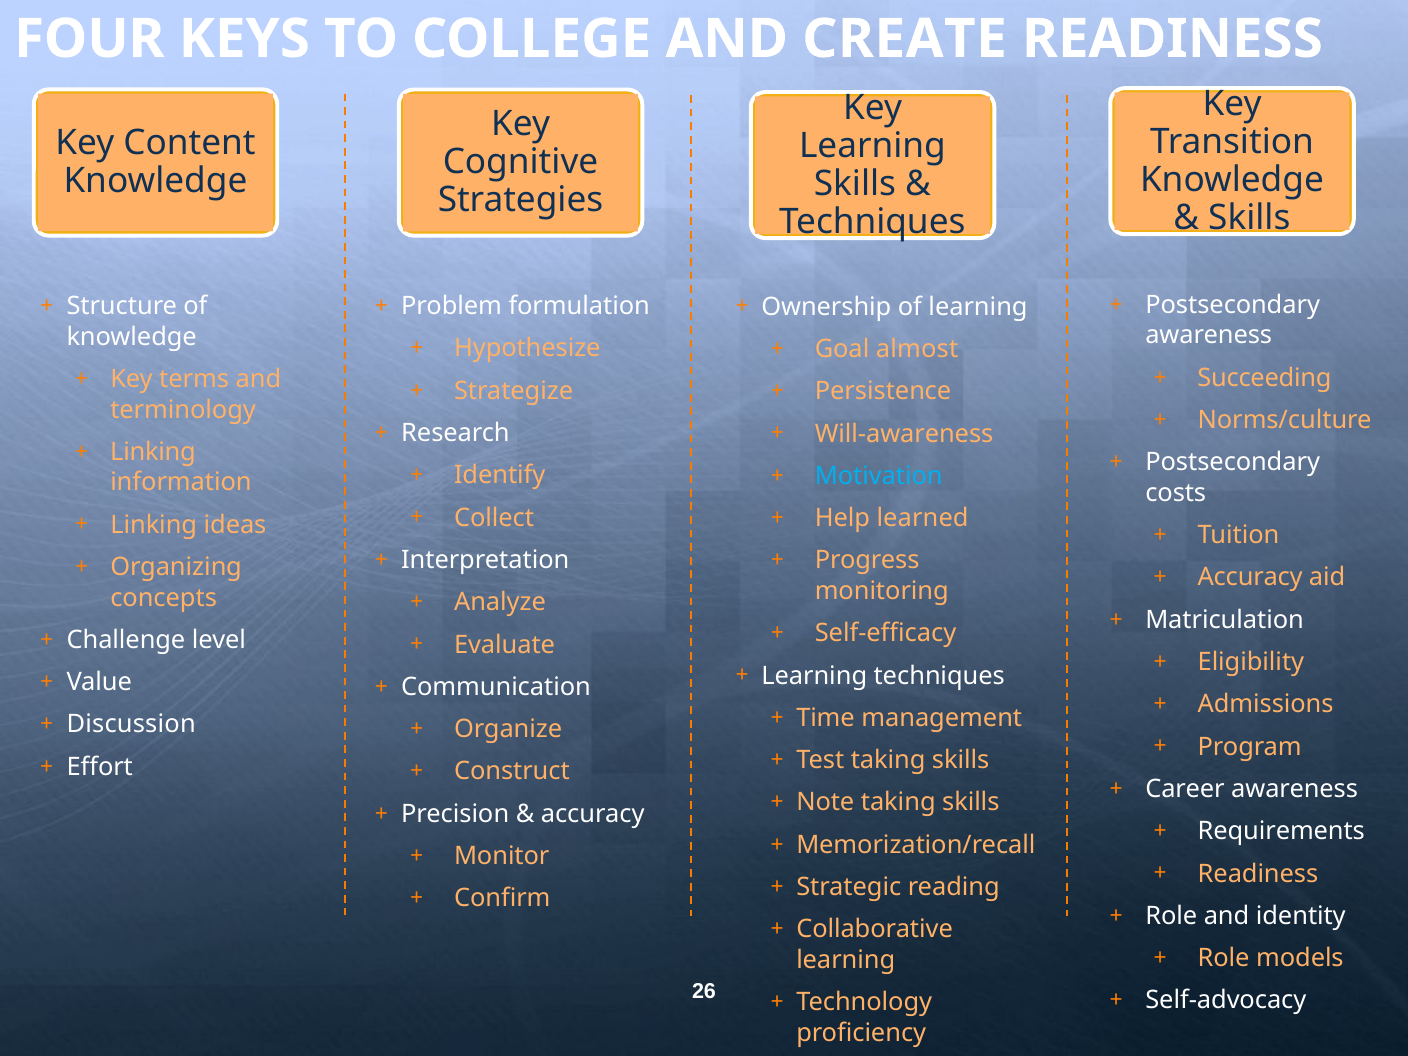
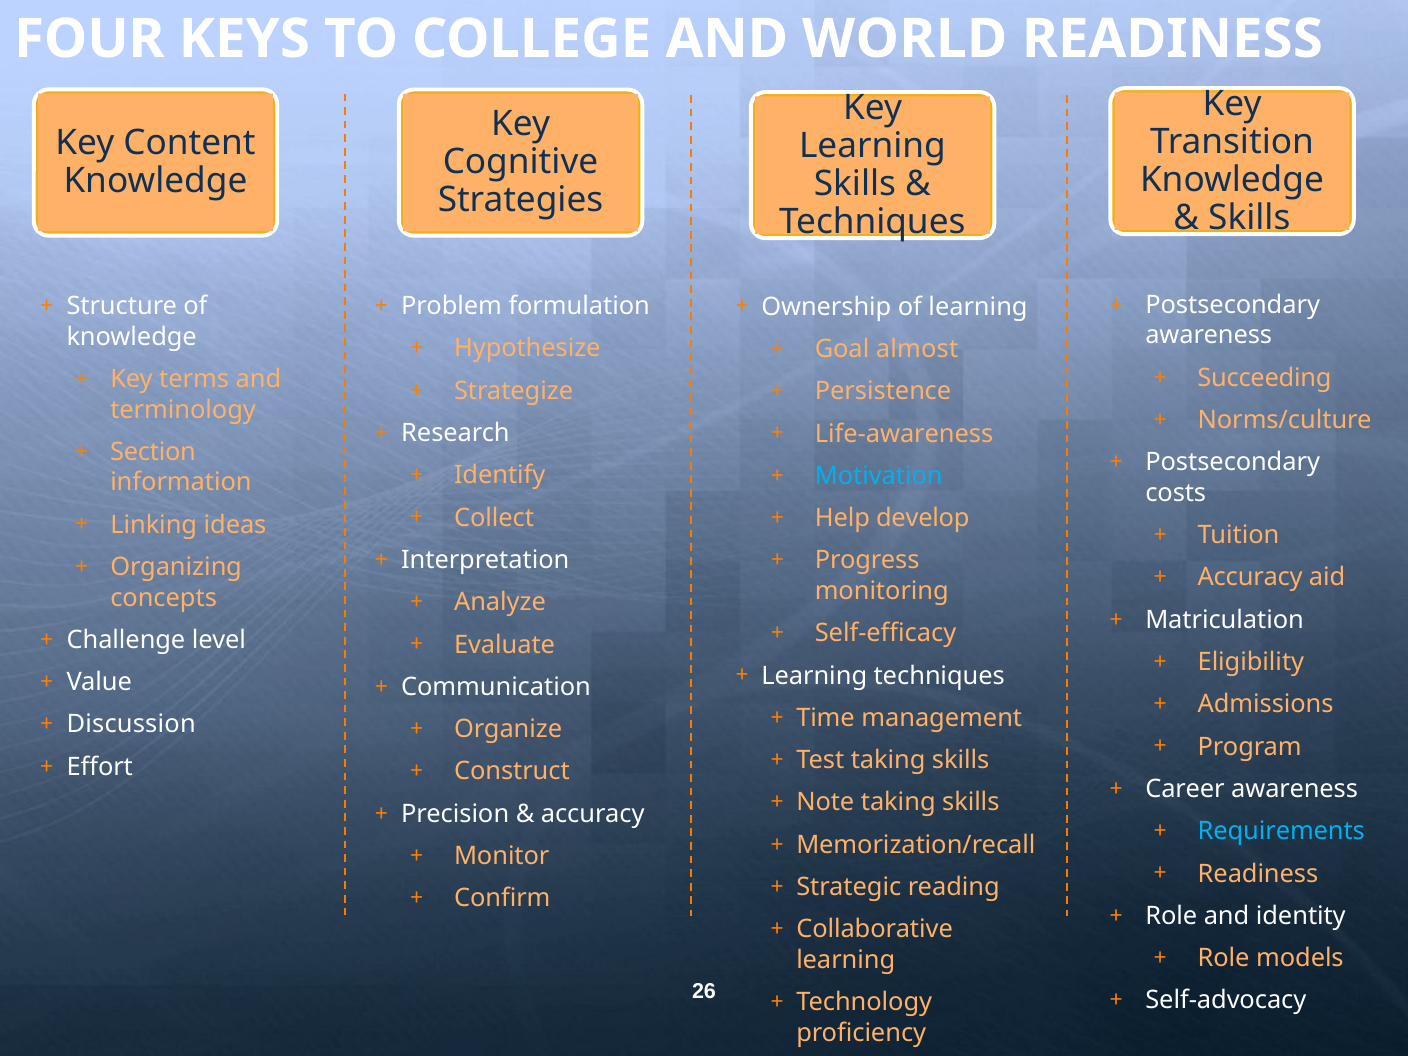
CREATE: CREATE -> WORLD
Will-awareness: Will-awareness -> Life-awareness
Linking at (153, 452): Linking -> Section
learned: learned -> develop
Requirements colour: white -> light blue
